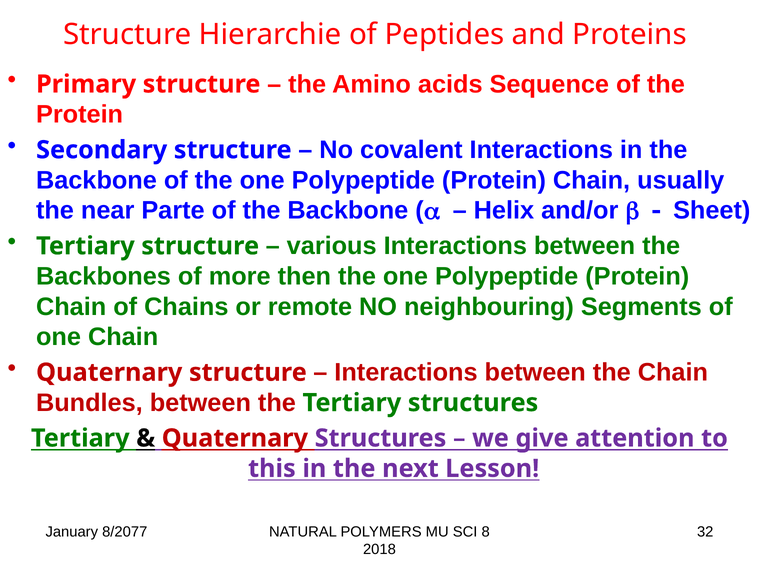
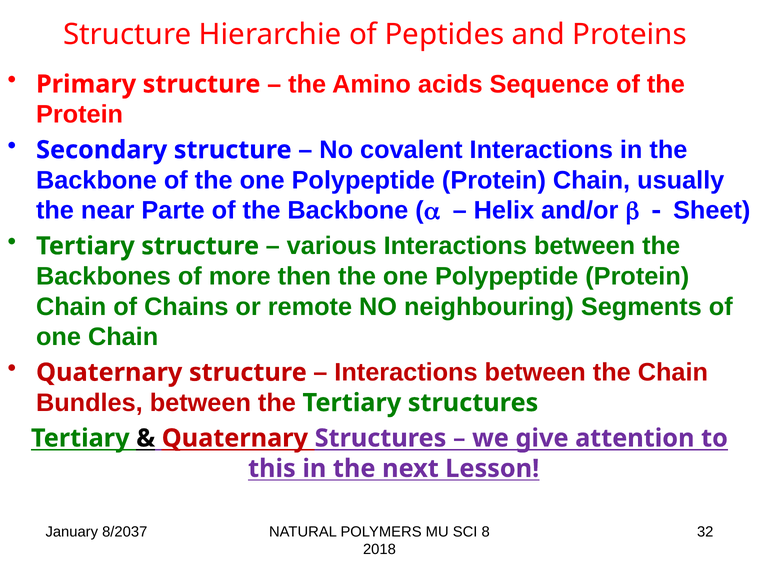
8/2077: 8/2077 -> 8/2037
